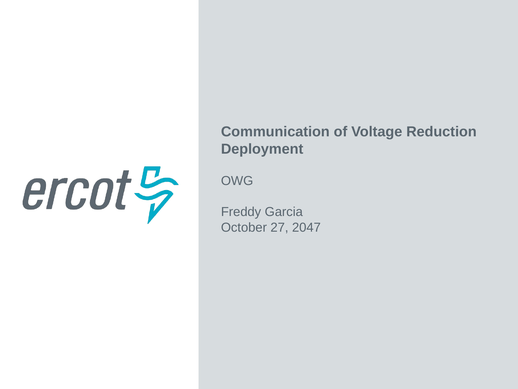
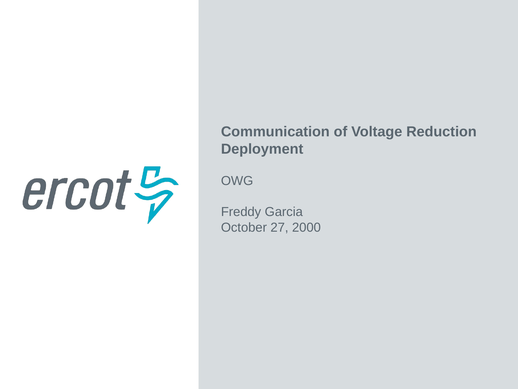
2047: 2047 -> 2000
